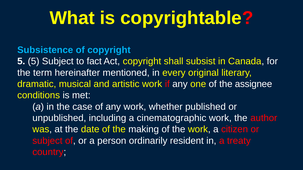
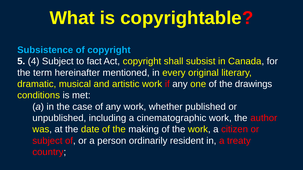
5 5: 5 -> 4
assignee: assignee -> drawings
